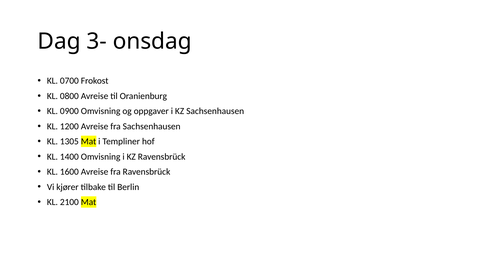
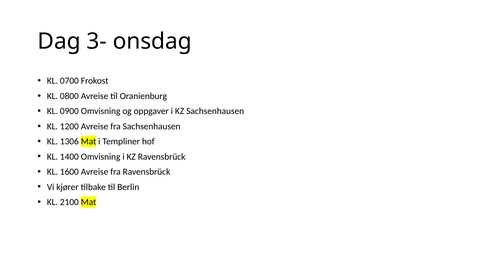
1305: 1305 -> 1306
